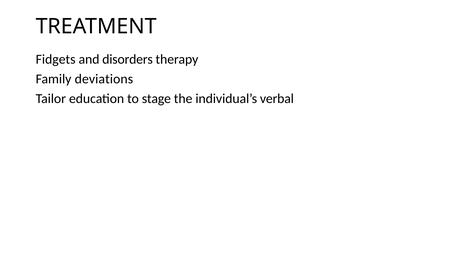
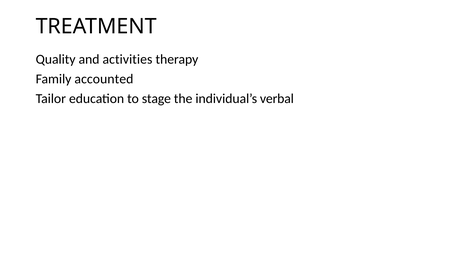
Fidgets: Fidgets -> Quality
disorders: disorders -> activities
deviations: deviations -> accounted
